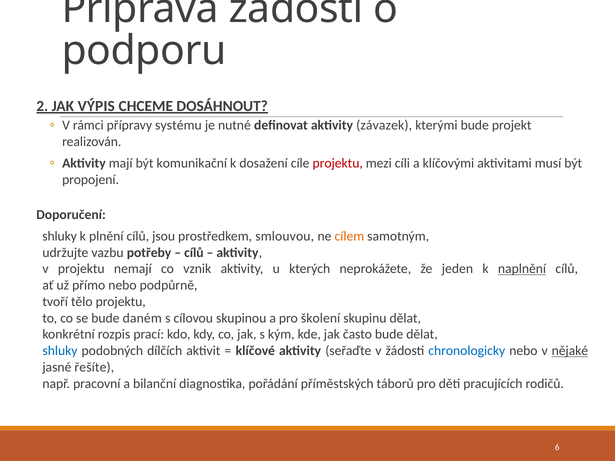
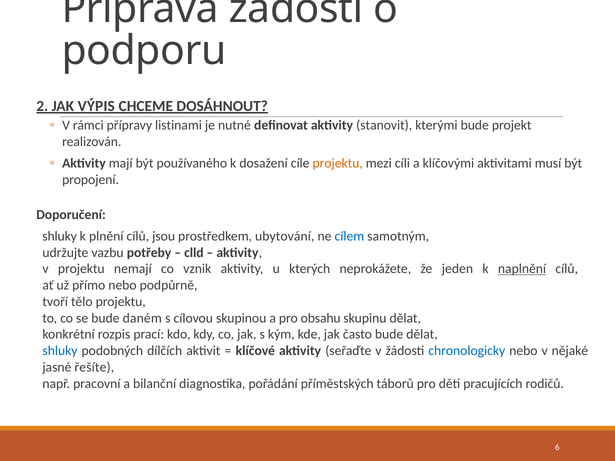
systému: systému -> listinami
závazek: závazek -> stanovit
komunikační: komunikační -> používaného
projektu at (338, 163) colour: red -> orange
smlouvou: smlouvou -> ubytování
cílem colour: orange -> blue
cílů at (194, 253): cílů -> clld
školení: školení -> obsahu
nějaké underline: present -> none
